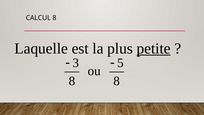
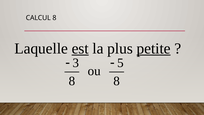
est underline: none -> present
